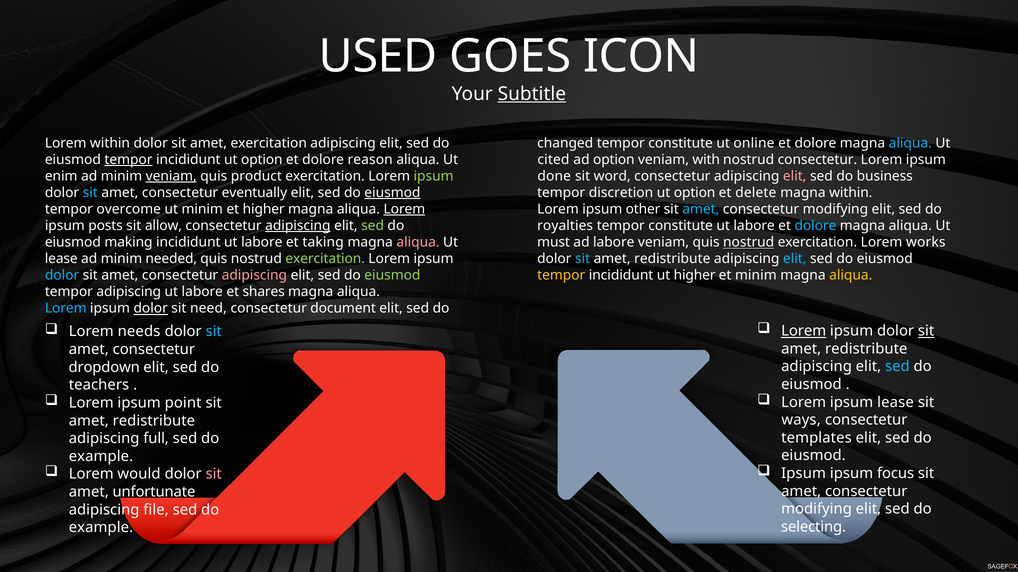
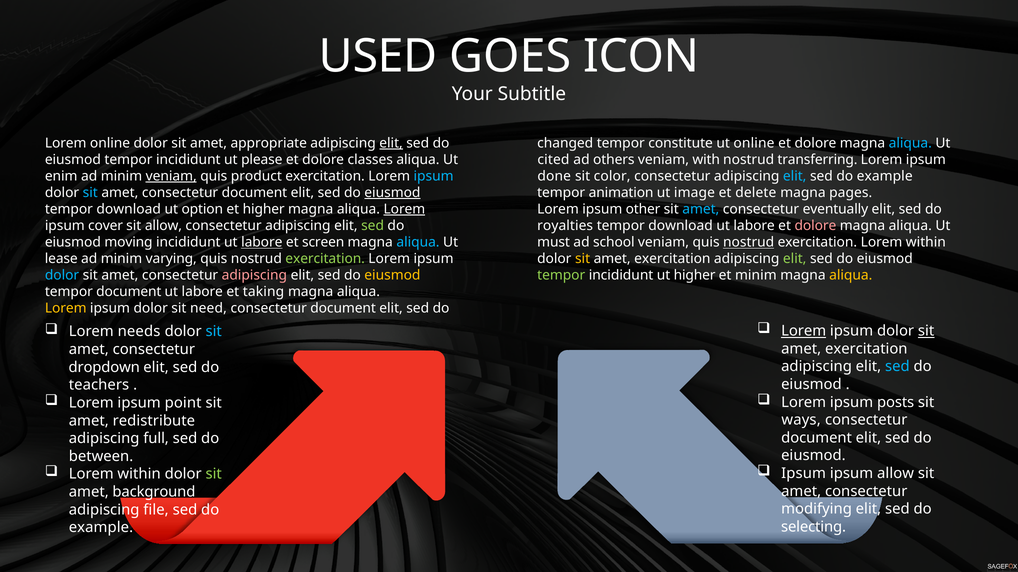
Subtitle underline: present -> none
Lorem within: within -> online
amet exercitation: exercitation -> appropriate
elit at (391, 143) underline: none -> present
tempor at (128, 160) underline: present -> none
incididunt ut option: option -> please
reason: reason -> classes
ad option: option -> others
nostrud consectetur: consectetur -> transferring
ipsum at (434, 176) colour: light green -> light blue
word: word -> color
elit at (795, 176) colour: pink -> light blue
business at (885, 176): business -> example
amet consectetur eventually: eventually -> document
discretion: discretion -> animation
option at (695, 193): option -> image
magna within: within -> pages
overcome at (129, 209): overcome -> download
ut minim: minim -> option
modifying at (835, 209): modifying -> eventually
posts: posts -> cover
adipiscing at (298, 226) underline: present -> none
constitute at (681, 226): constitute -> download
dolore at (815, 226) colour: light blue -> pink
making: making -> moving
labore at (262, 243) underline: none -> present
taking: taking -> screen
aliqua at (418, 243) colour: pink -> light blue
ad labore: labore -> school
exercitation Lorem works: works -> within
needed: needed -> varying
sit at (583, 259) colour: light blue -> yellow
redistribute at (672, 259): redistribute -> exercitation
elit at (795, 259) colour: light blue -> light green
eiusmod at (392, 276) colour: light green -> yellow
tempor at (561, 276) colour: yellow -> light green
tempor adipiscing: adipiscing -> document
shares: shares -> taking
Lorem at (66, 309) colour: light blue -> yellow
dolor at (151, 309) underline: present -> none
redistribute at (866, 349): redistribute -> exercitation
ipsum lease: lease -> posts
templates at (816, 438): templates -> document
example at (101, 457): example -> between
ipsum focus: focus -> allow
would at (139, 475): would -> within
sit at (214, 475) colour: pink -> light green
unfortunate: unfortunate -> background
